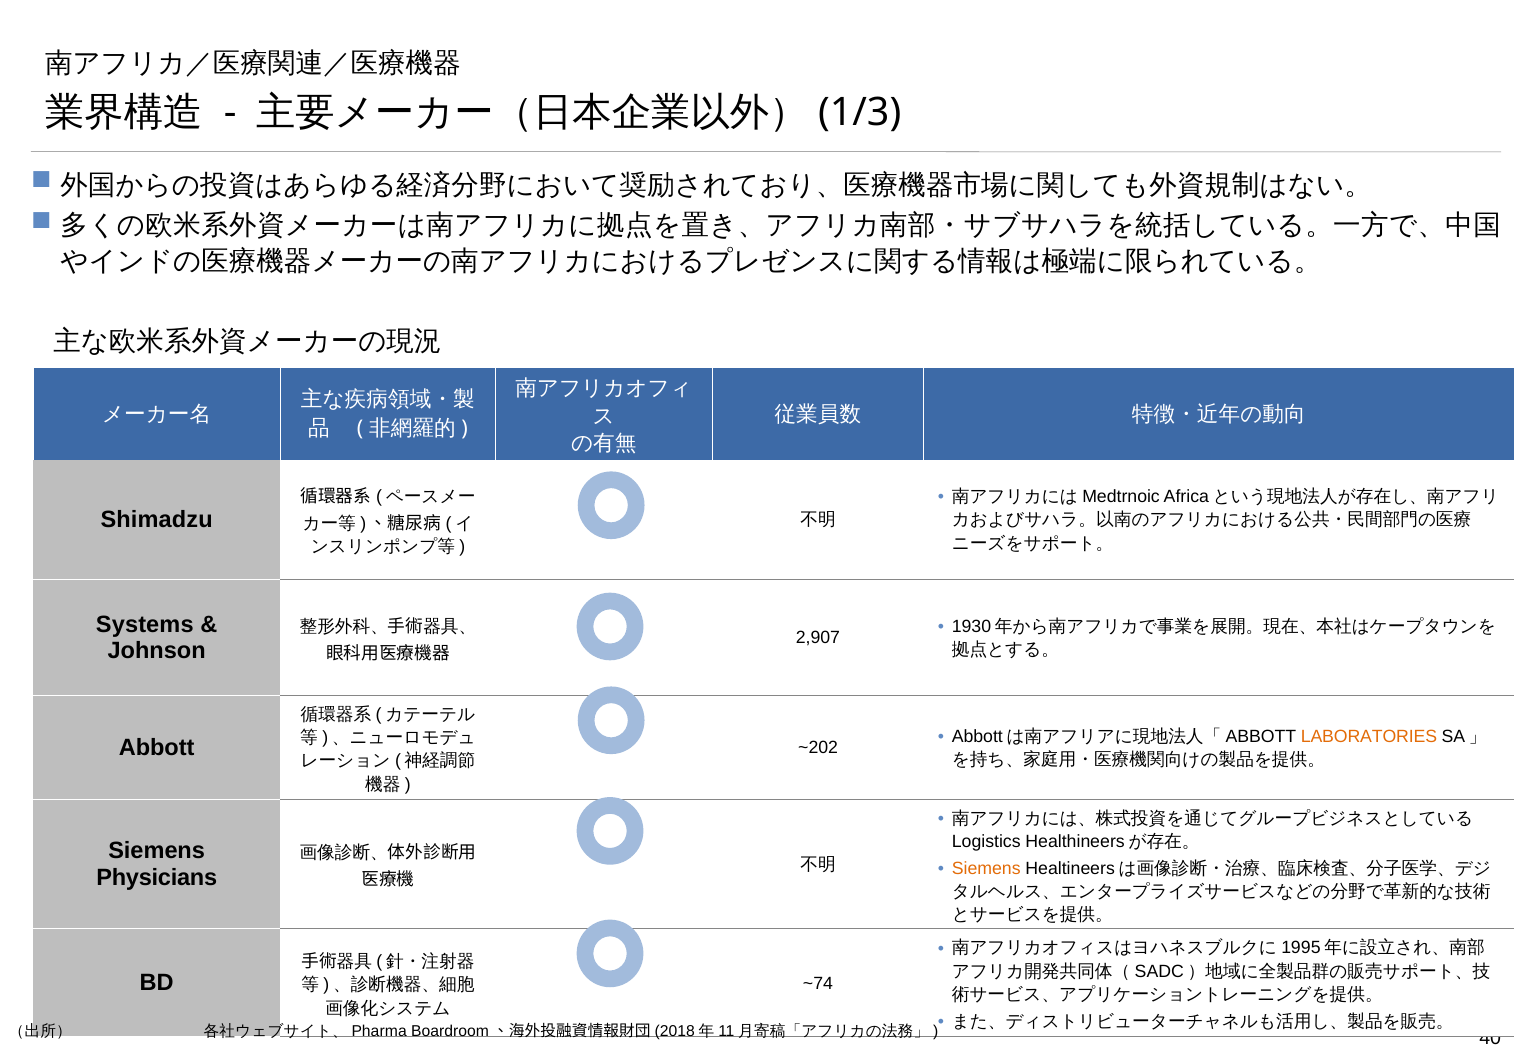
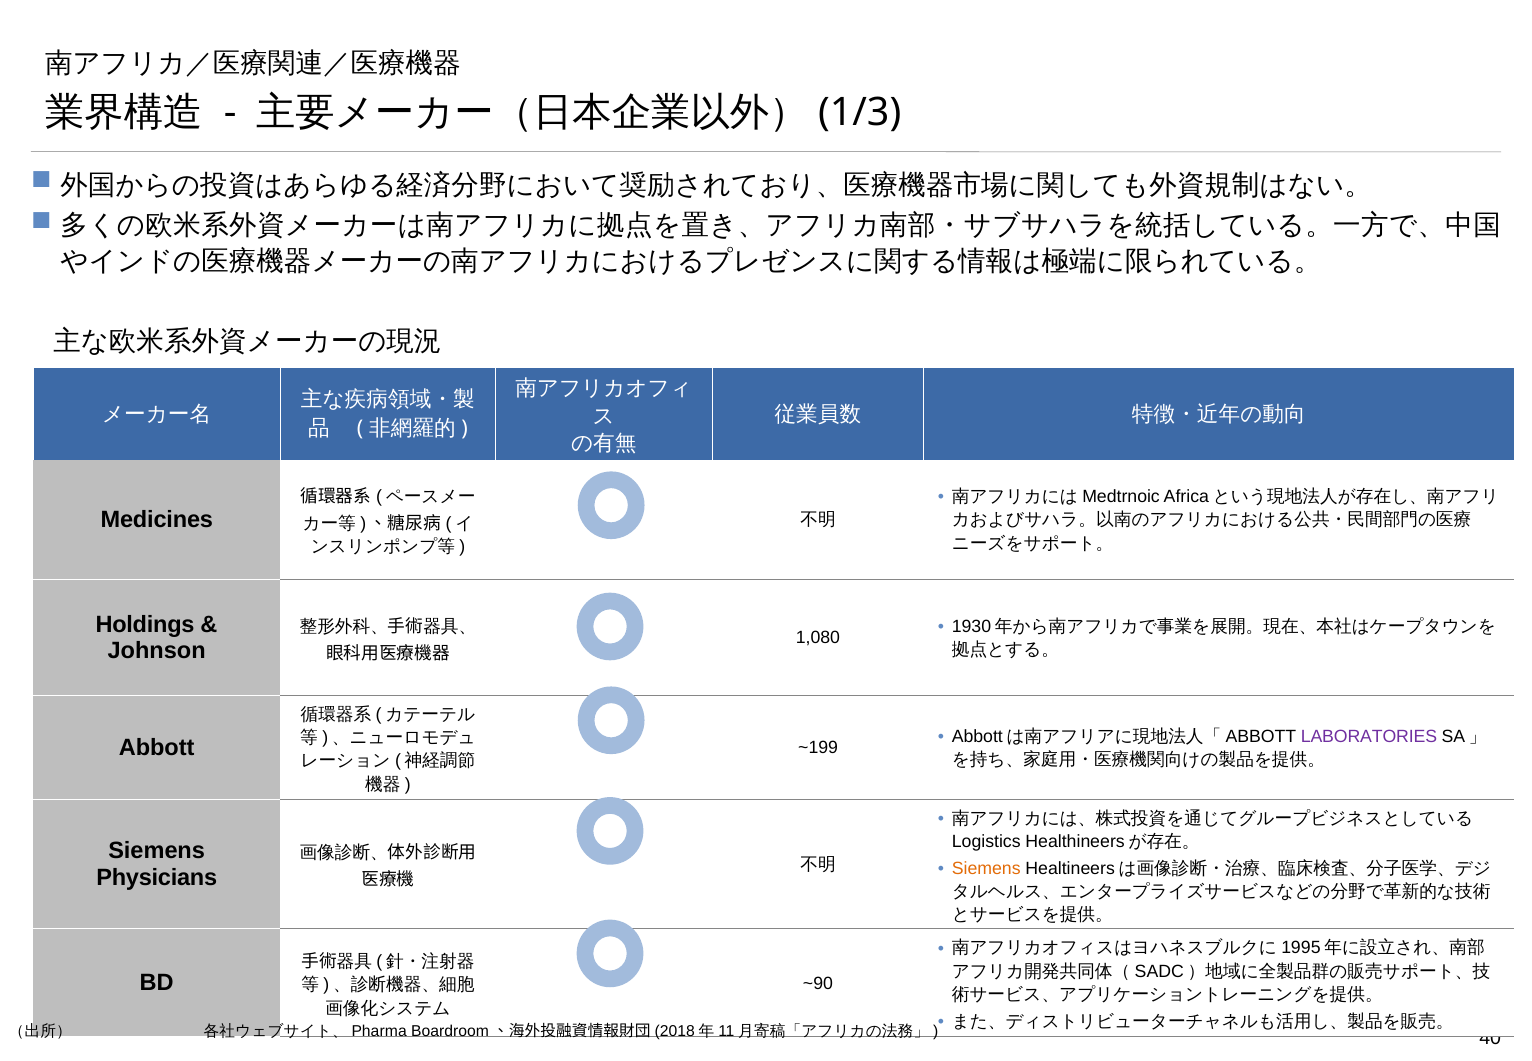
Shimadzu: Shimadzu -> Medicines
Systems: Systems -> Holdings
2,907: 2,907 -> 1,080
LABORATORIES colour: orange -> purple
~202: ~202 -> ~199
~74: ~74 -> ~90
